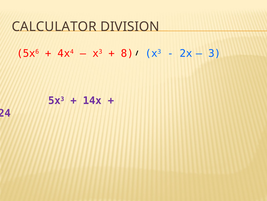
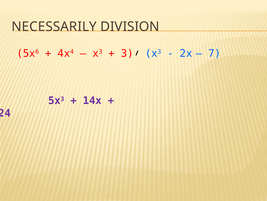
CALCULATOR: CALCULATOR -> NECESSARILY
8: 8 -> 3
3: 3 -> 7
